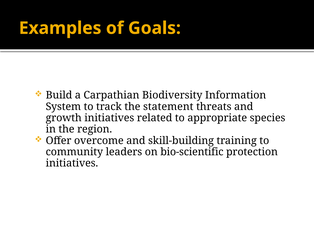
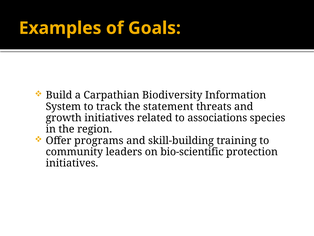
appropriate: appropriate -> associations
overcome: overcome -> programs
